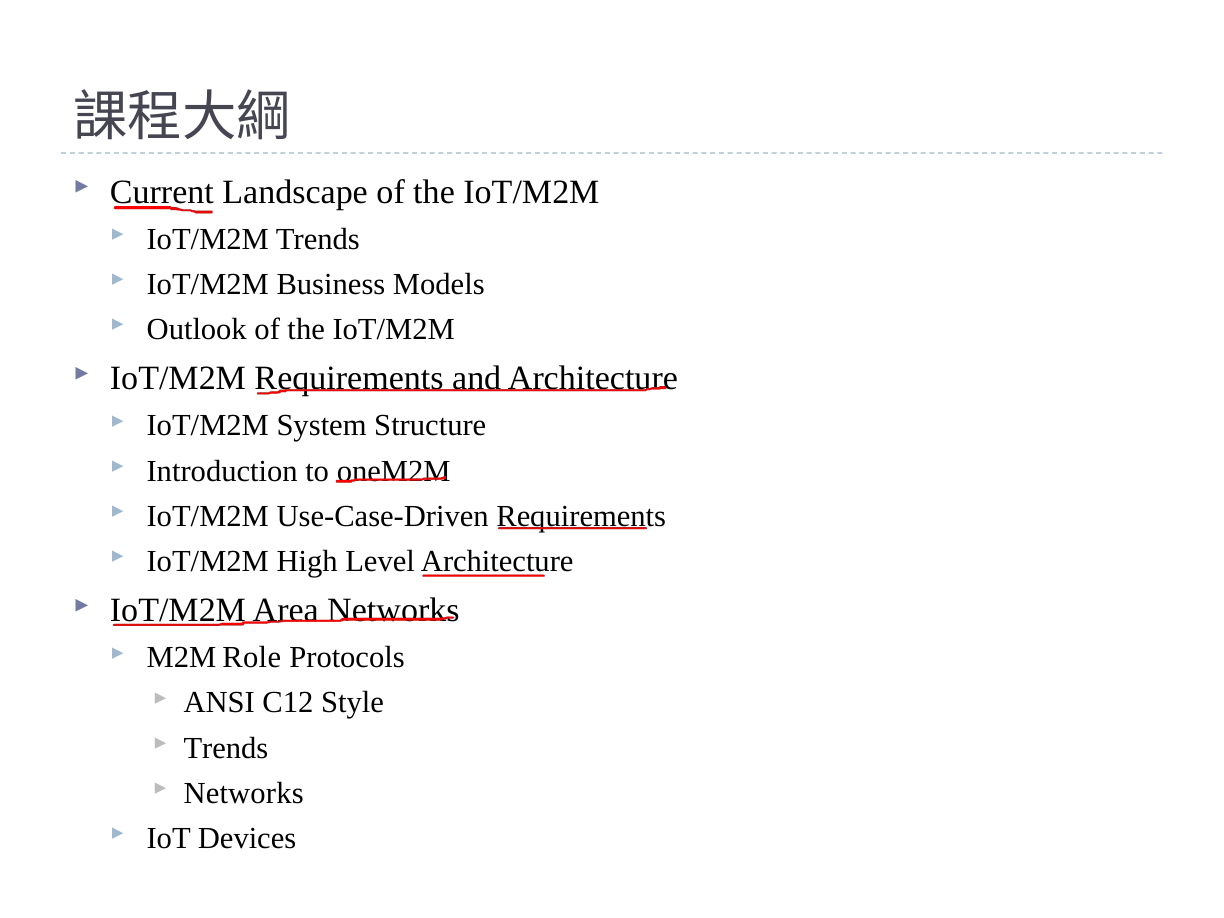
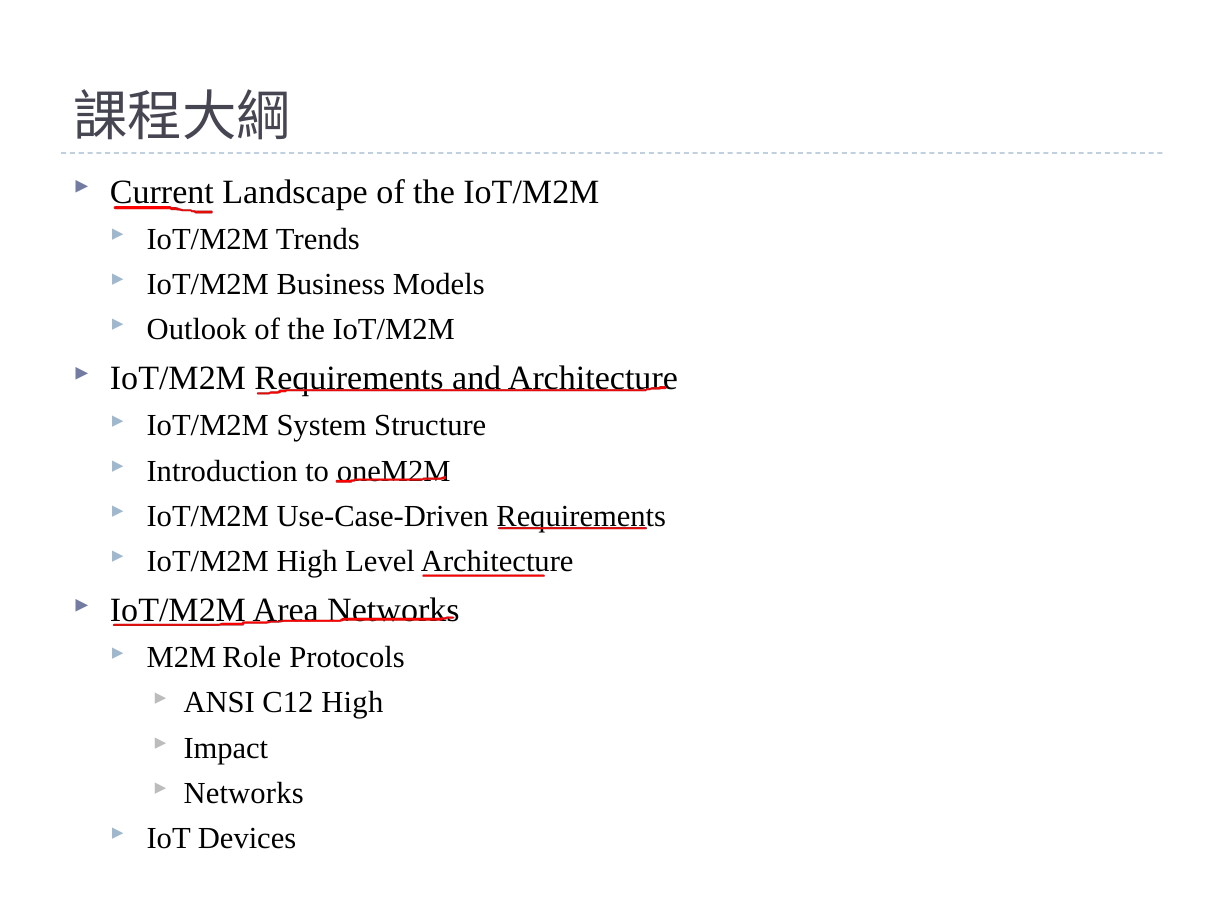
C12 Style: Style -> High
Trends at (226, 748): Trends -> Impact
